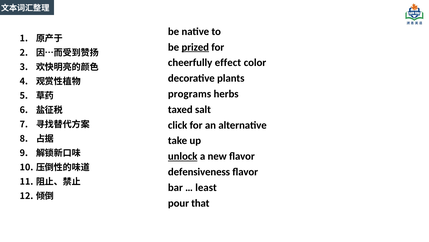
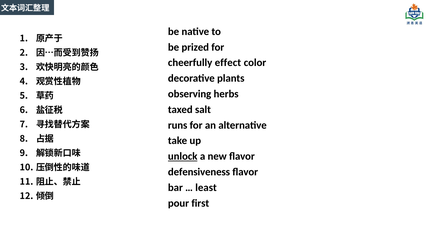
prized underline: present -> none
programs: programs -> observing
click: click -> runs
that: that -> first
